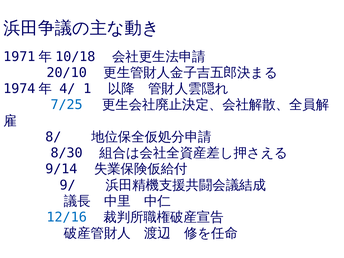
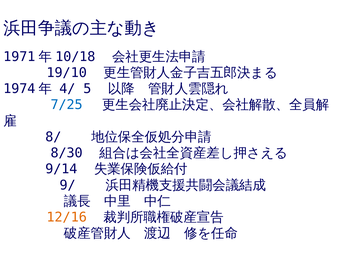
20/10: 20/10 -> 19/10
1: 1 -> 5
12/16 colour: blue -> orange
